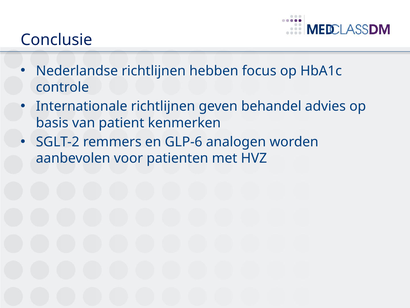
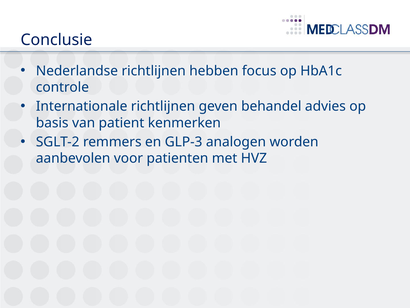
GLP-6: GLP-6 -> GLP-3
